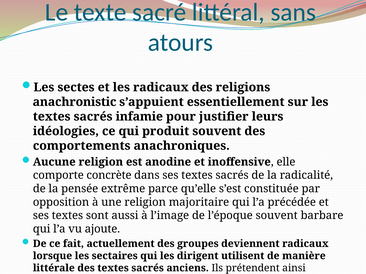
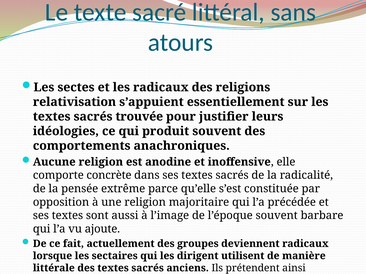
anachronistic: anachronistic -> relativisation
infamie: infamie -> trouvée
